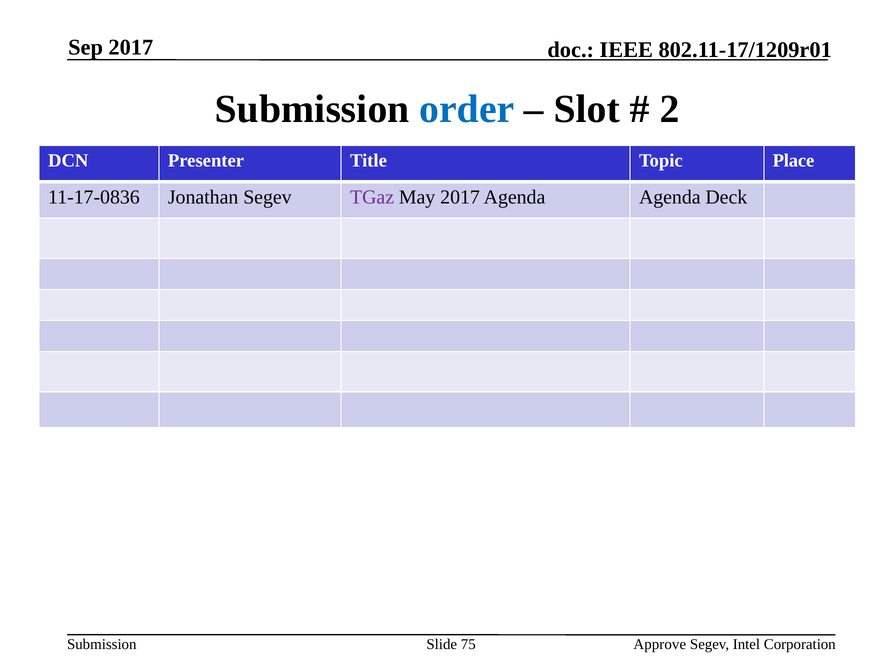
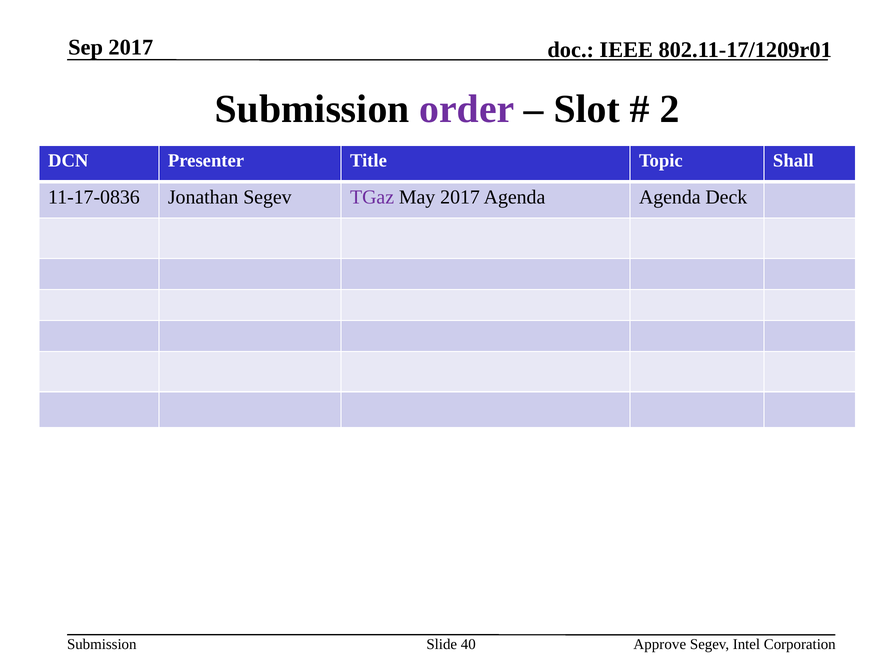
order colour: blue -> purple
Place: Place -> Shall
75: 75 -> 40
